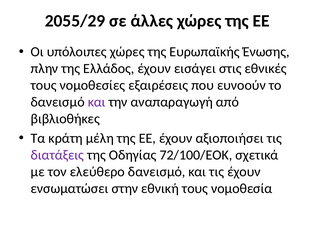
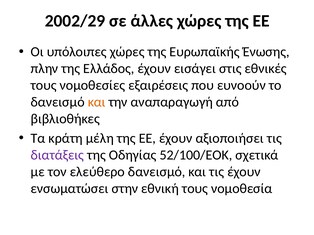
2055/29: 2055/29 -> 2002/29
και at (97, 102) colour: purple -> orange
72/100/ΕΟΚ: 72/100/ΕΟΚ -> 52/100/ΕΟΚ
